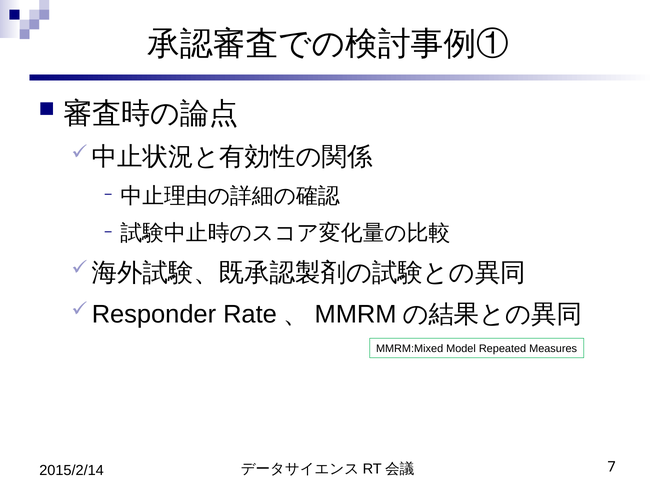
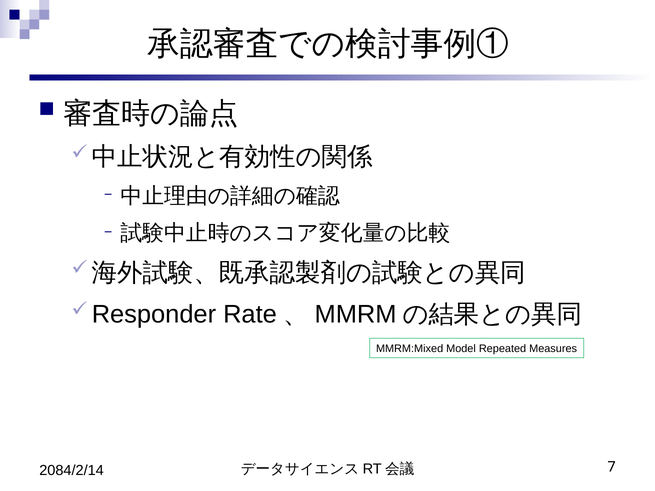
2015/2/14: 2015/2/14 -> 2084/2/14
